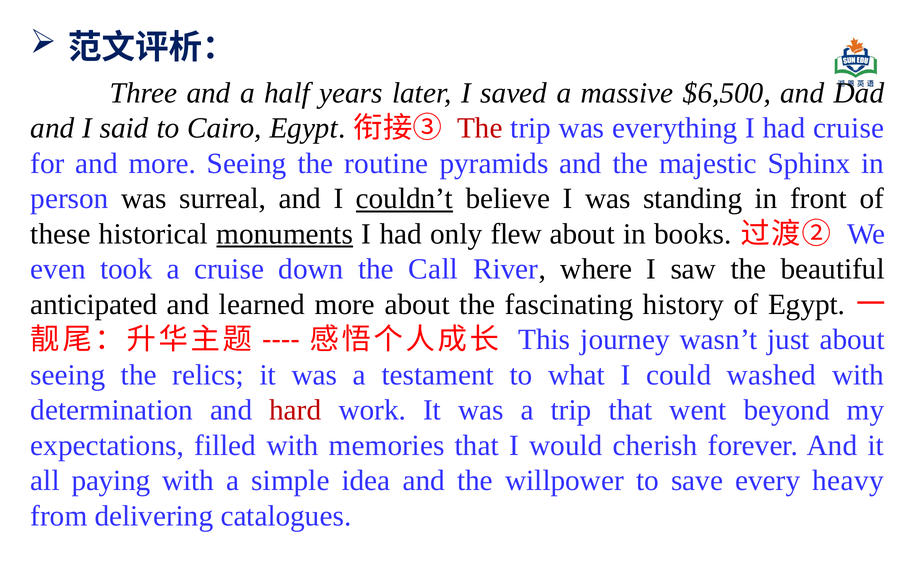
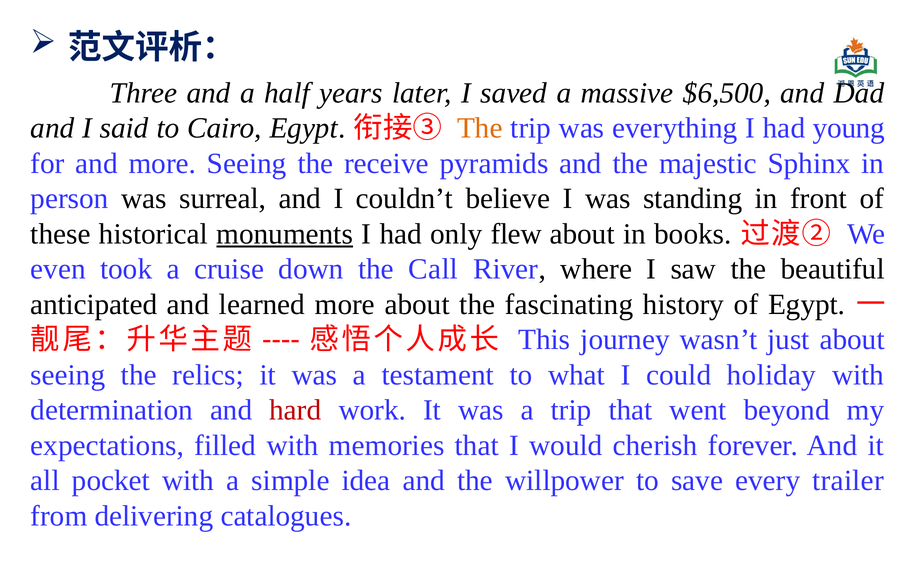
The at (480, 128) colour: red -> orange
had cruise: cruise -> young
routine: routine -> receive
couldn’t underline: present -> none
washed: washed -> holiday
paying: paying -> pocket
heavy: heavy -> trailer
